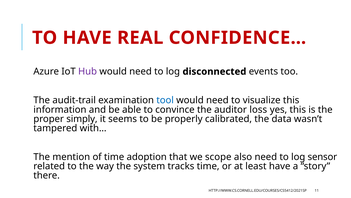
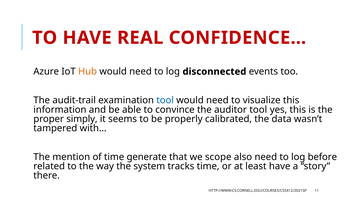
Hub colour: purple -> orange
auditor loss: loss -> tool
adoption: adoption -> generate
sensor: sensor -> before
